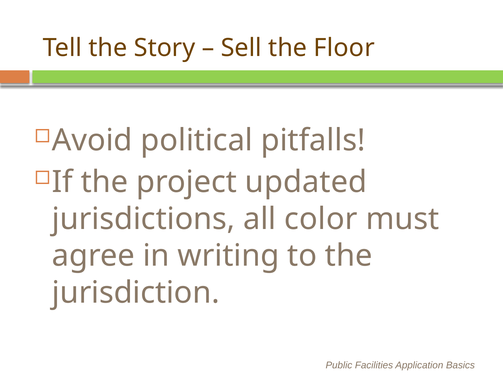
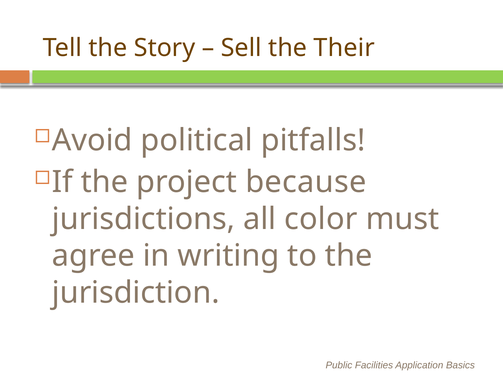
Floor: Floor -> Their
updated: updated -> because
